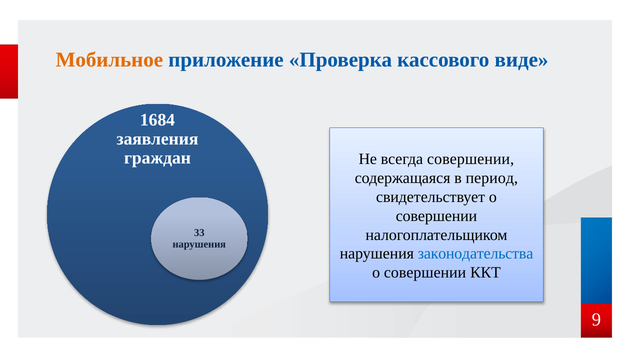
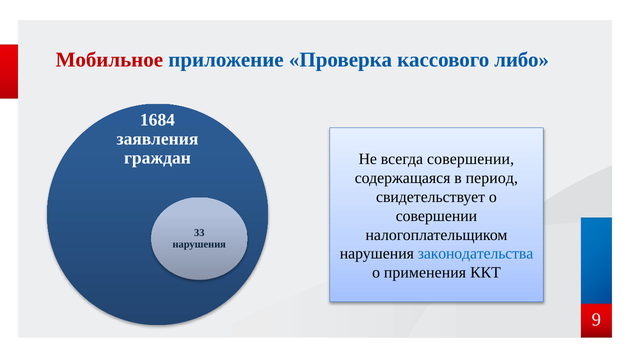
Мобильное colour: orange -> red
виде: виде -> либо
совершении at (425, 272): совершении -> применения
